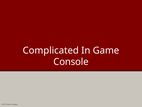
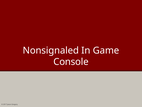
Complicated: Complicated -> Nonsignaled
